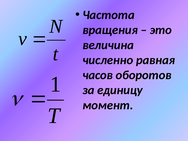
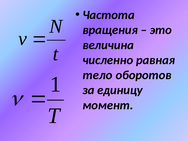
часов: часов -> тело
